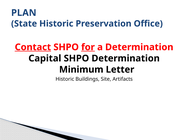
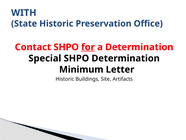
PLAN: PLAN -> WITH
Contact underline: present -> none
Capital: Capital -> Special
